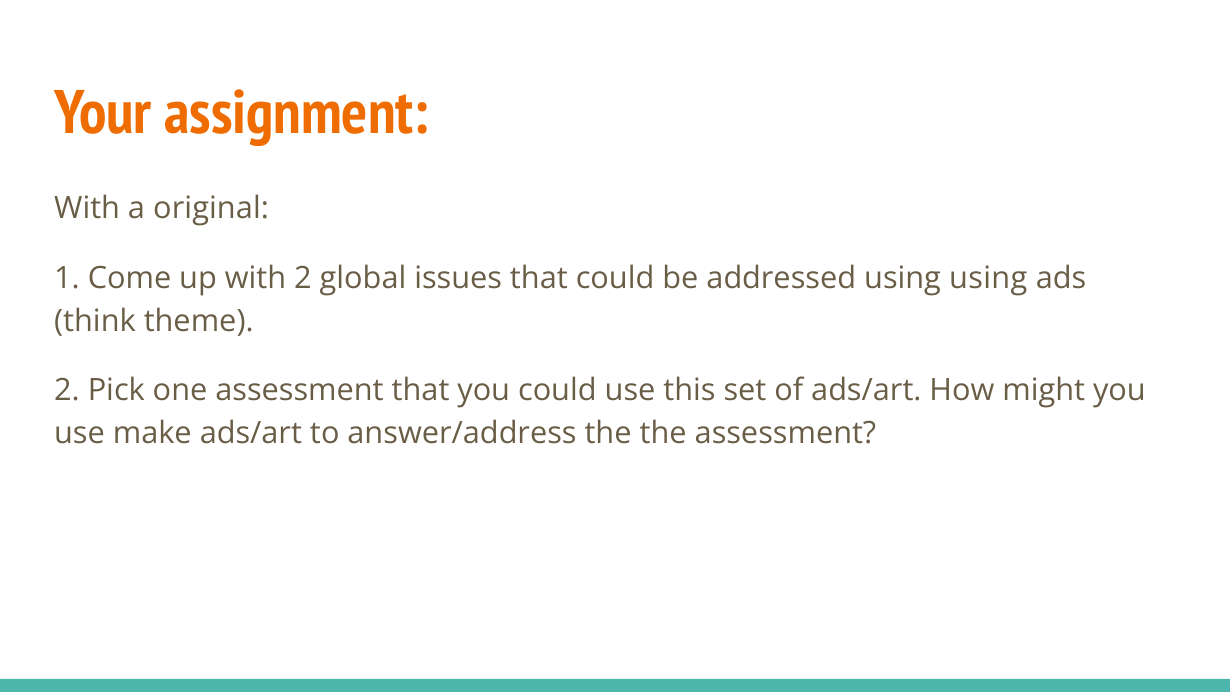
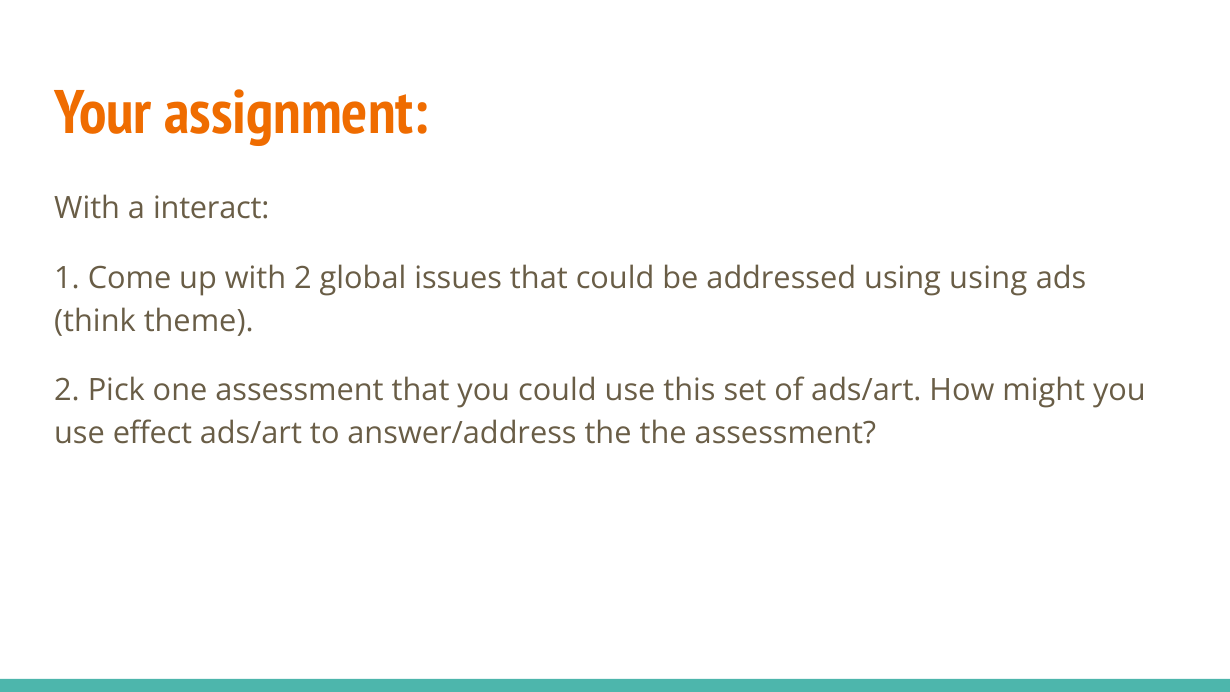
original: original -> interact
make: make -> effect
